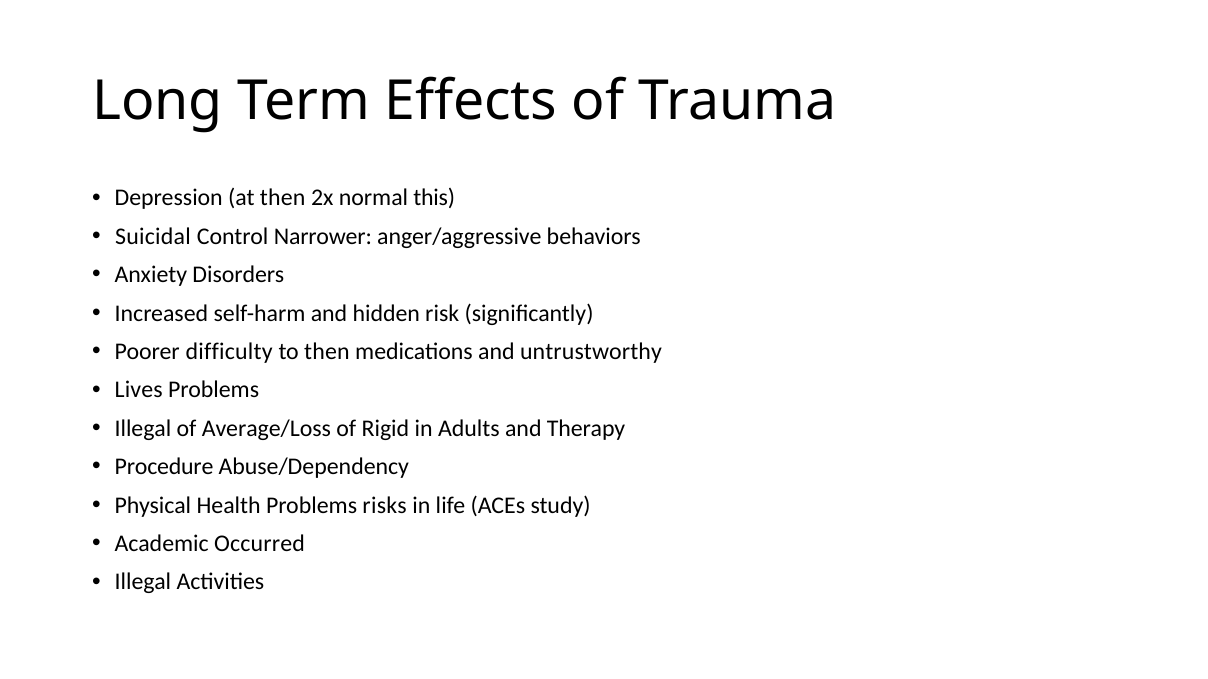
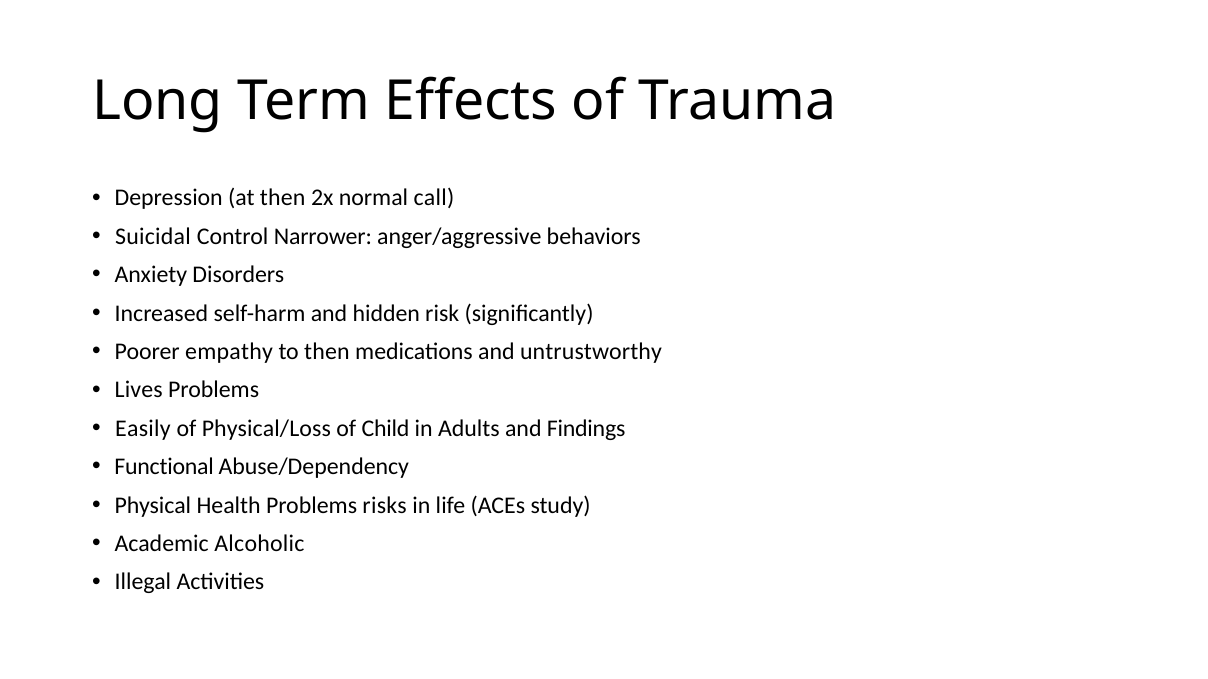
this: this -> call
difficulty: difficulty -> empathy
Illegal at (143, 429): Illegal -> Easily
Average/Loss: Average/Loss -> Physical/Loss
Rigid: Rigid -> Child
Therapy: Therapy -> Findings
Procedure: Procedure -> Functional
Occurred: Occurred -> Alcoholic
